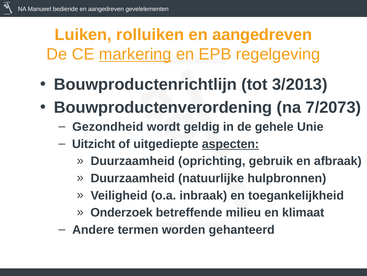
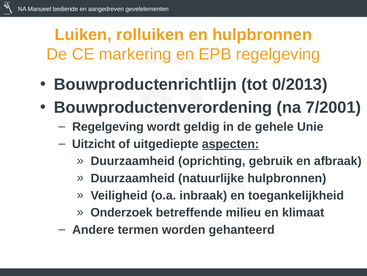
rolluiken en aangedreven: aangedreven -> hulpbronnen
markering underline: present -> none
3/2013: 3/2013 -> 0/2013
7/2073: 7/2073 -> 7/2001
Gezondheid at (108, 127): Gezondheid -> Regelgeving
